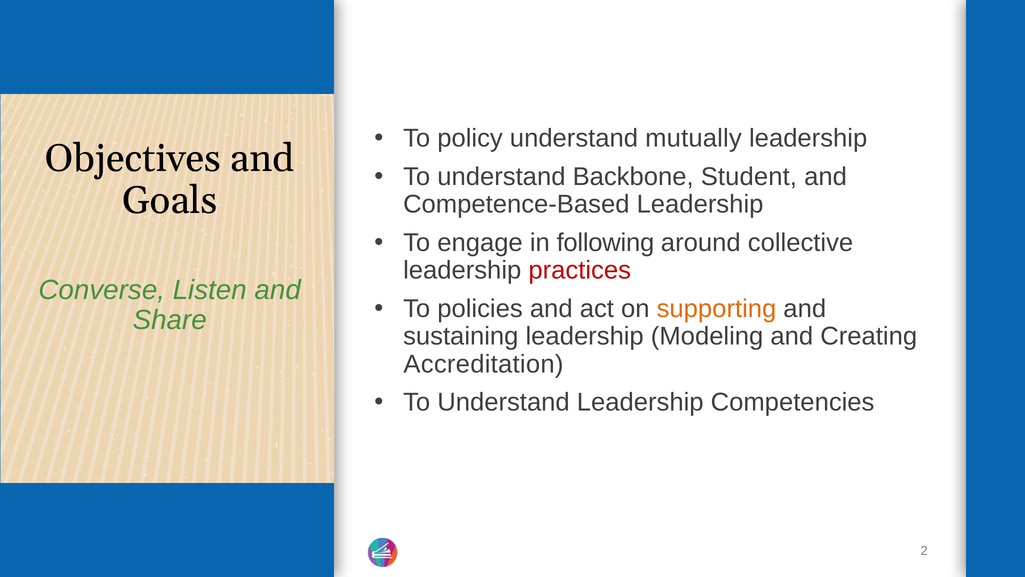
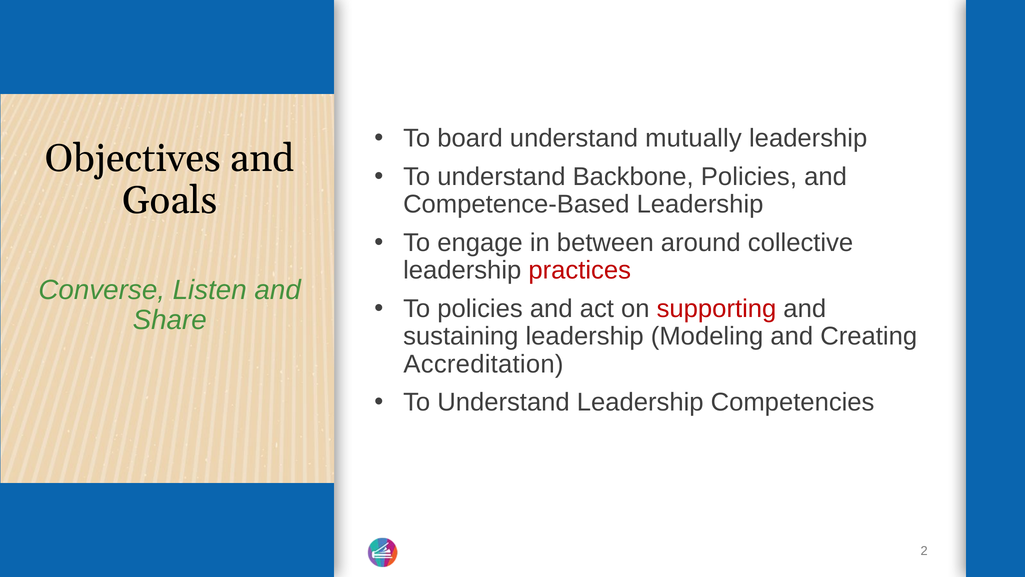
policy: policy -> board
Backbone Student: Student -> Policies
following: following -> between
supporting colour: orange -> red
